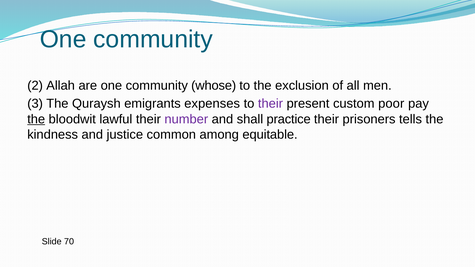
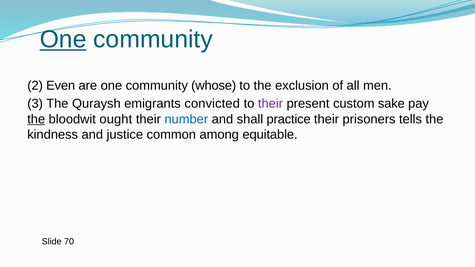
One at (63, 39) underline: none -> present
Allah: Allah -> Even
expenses: expenses -> convicted
poor: poor -> sake
lawful: lawful -> ought
number colour: purple -> blue
